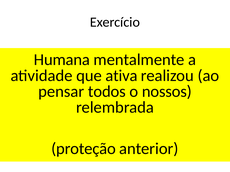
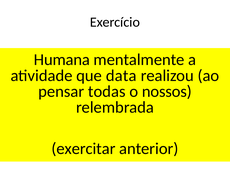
ativa: ativa -> data
todos: todos -> todas
proteção: proteção -> exercitar
